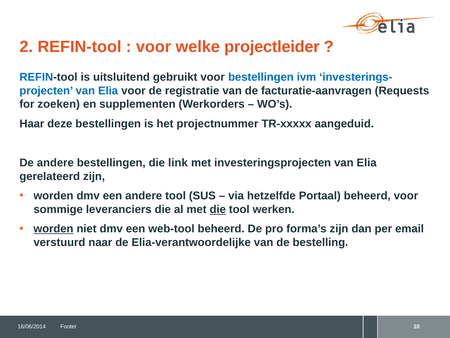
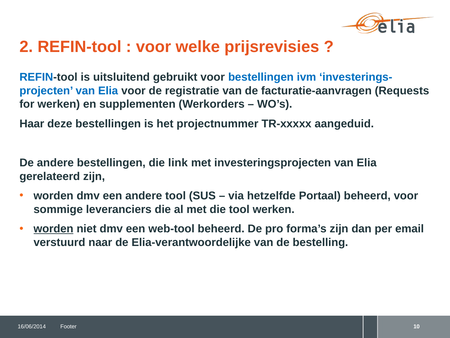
projectleider: projectleider -> prijsrevisies
for zoeken: zoeken -> werken
die at (218, 209) underline: present -> none
